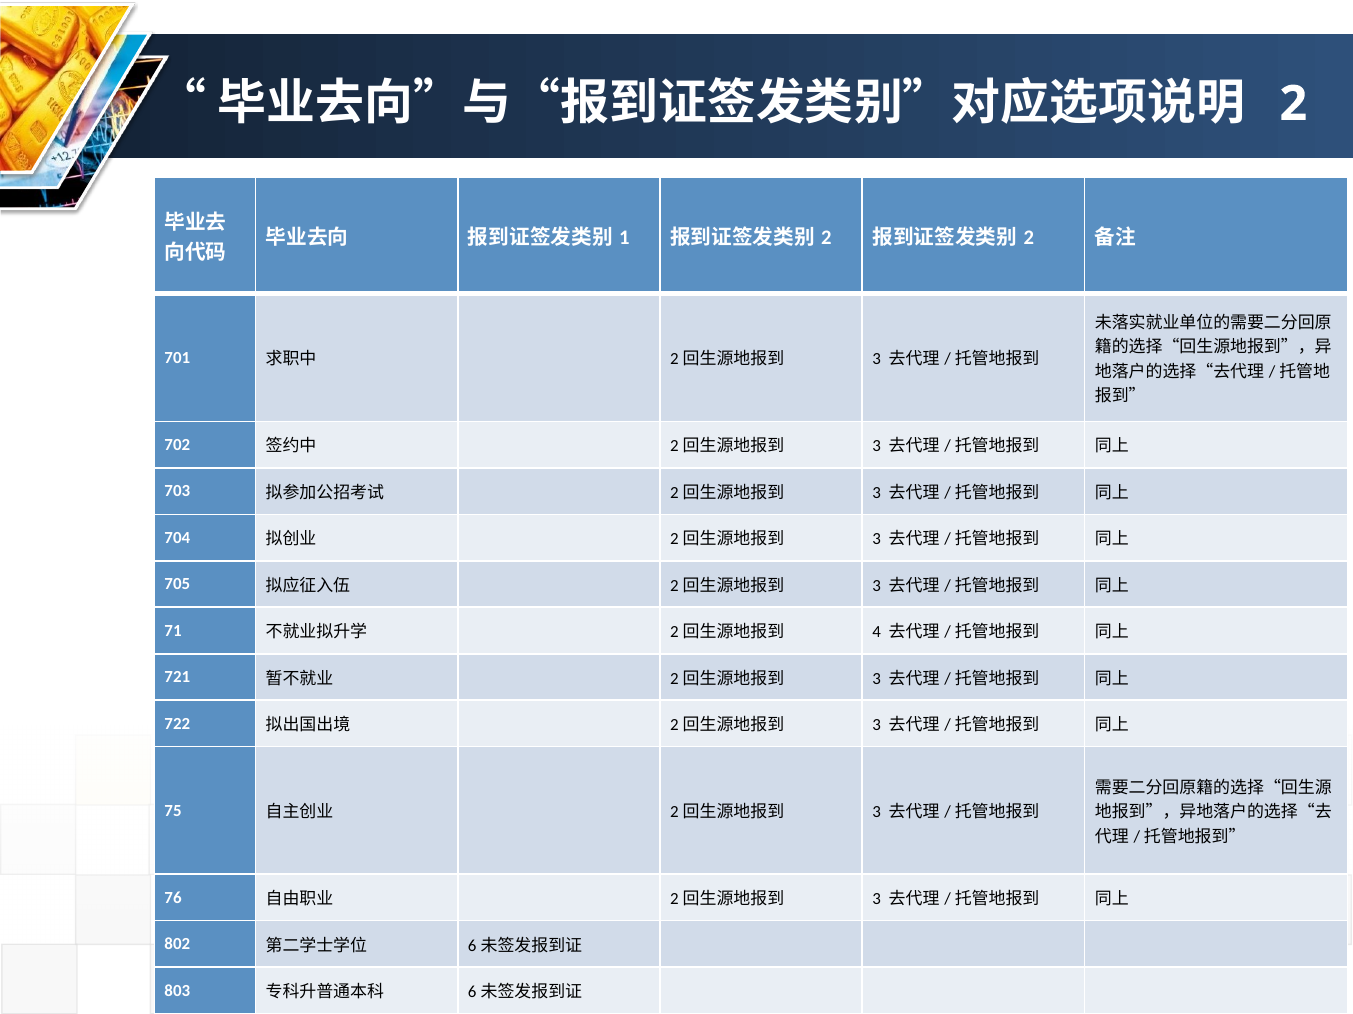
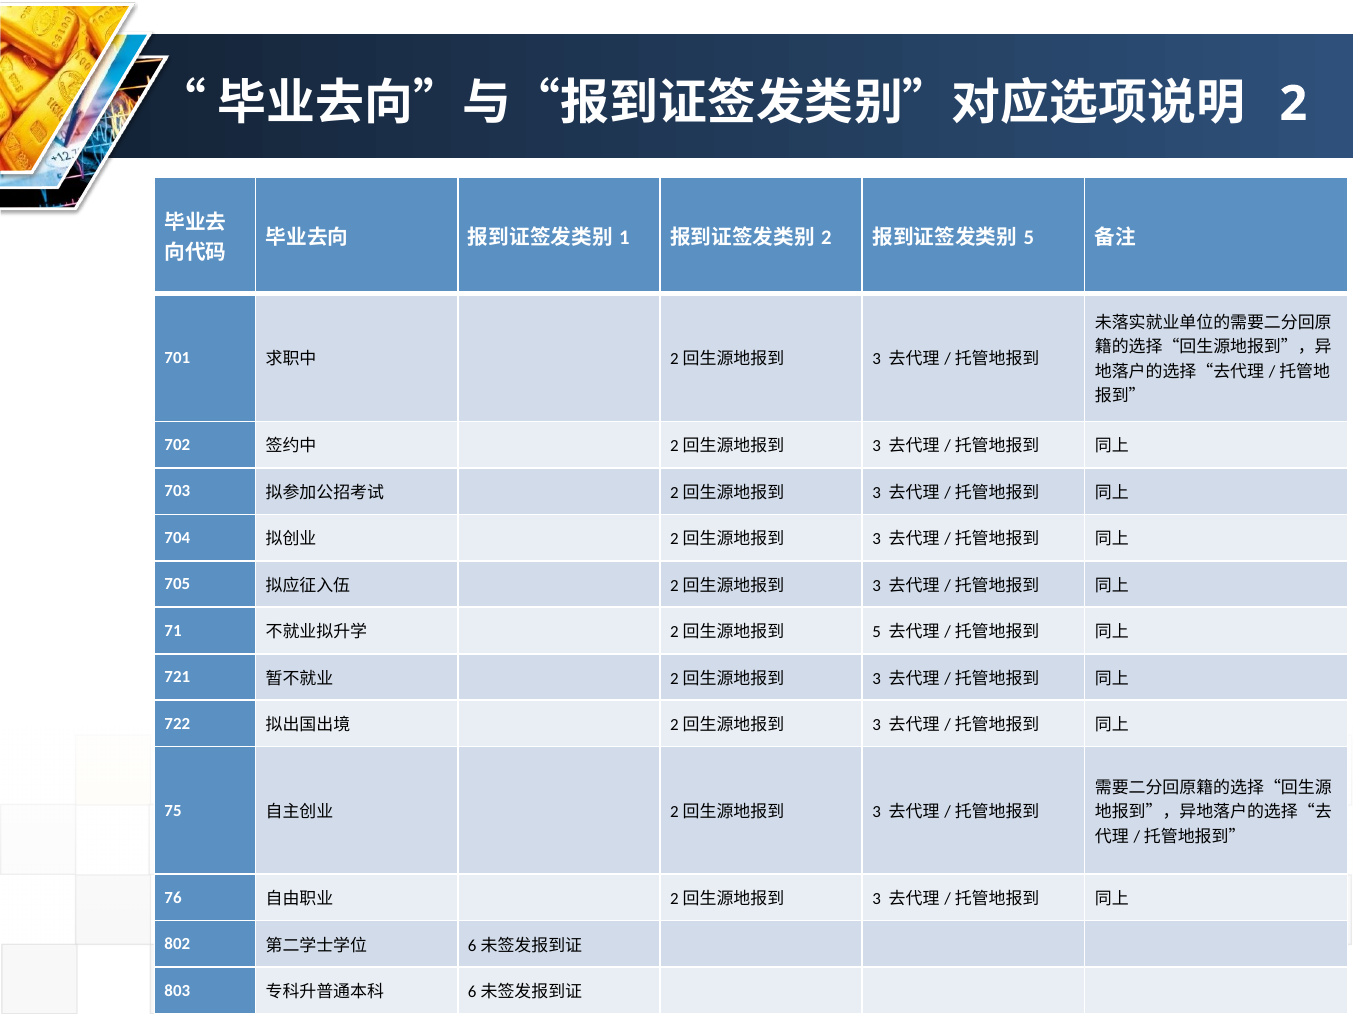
2 at (1029, 238): 2 -> 5
4 at (877, 633): 4 -> 5
